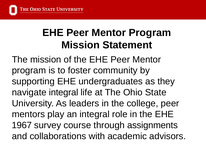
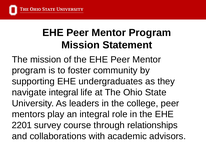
1967: 1967 -> 2201
assignments: assignments -> relationships
